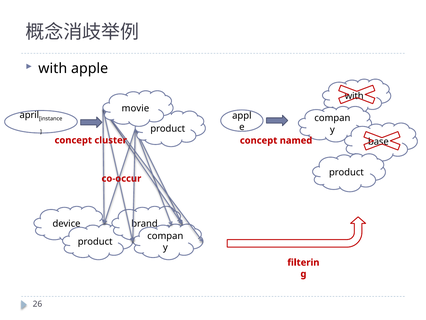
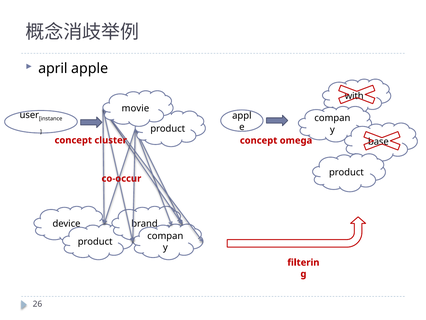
with at (53, 68): with -> april
april: april -> user
named: named -> omega
